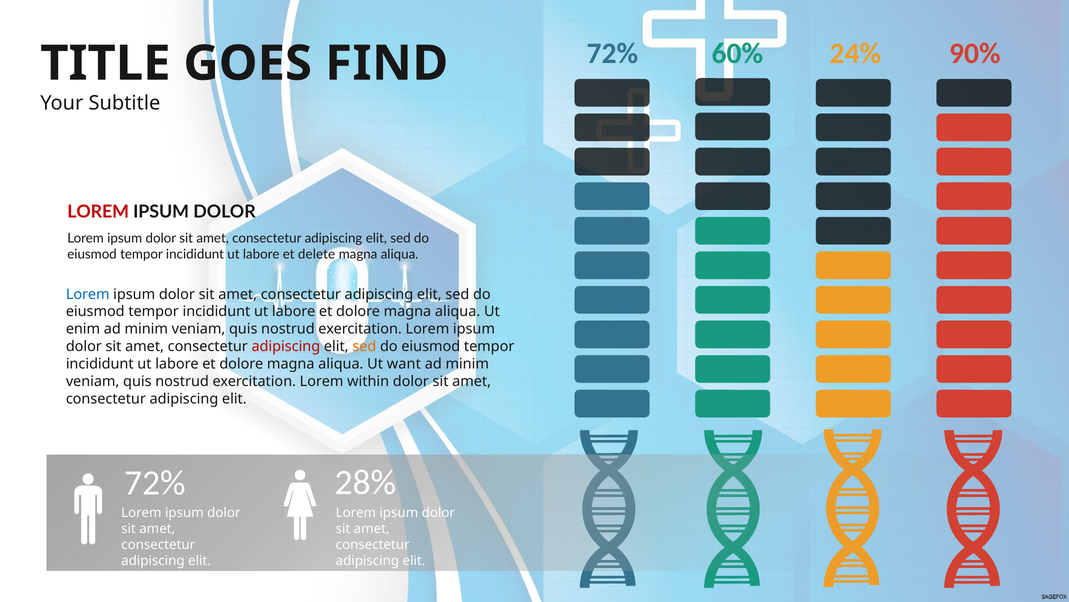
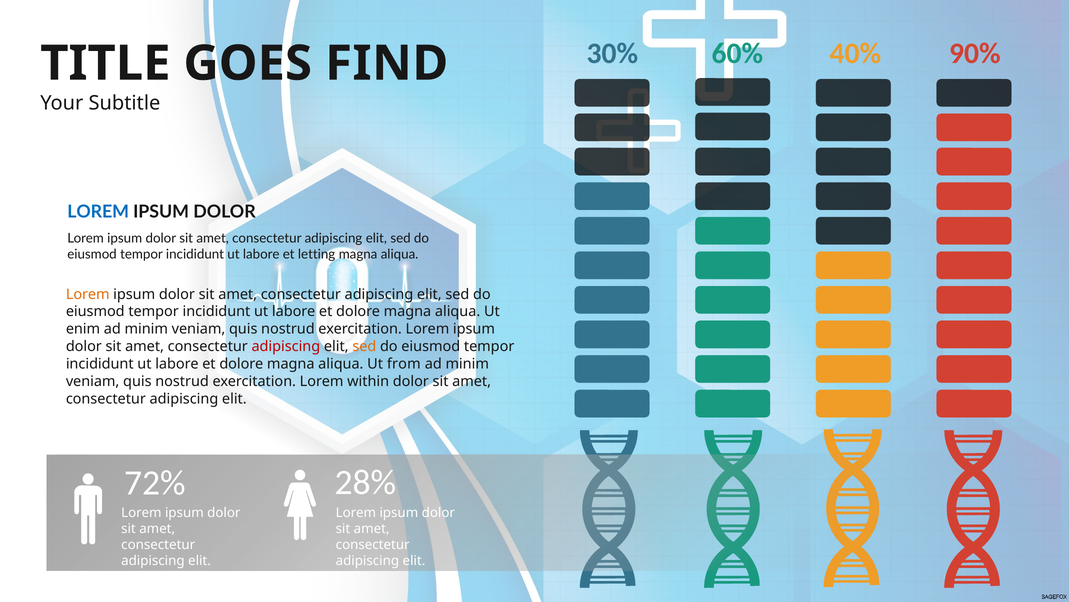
72% at (613, 54): 72% -> 30%
24%: 24% -> 40%
LOREM at (98, 212) colour: red -> blue
delete: delete -> letting
Lorem at (88, 294) colour: blue -> orange
want: want -> from
